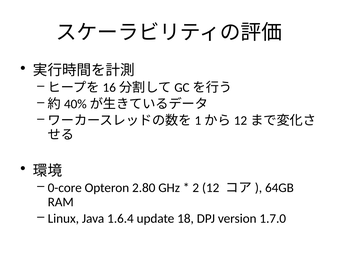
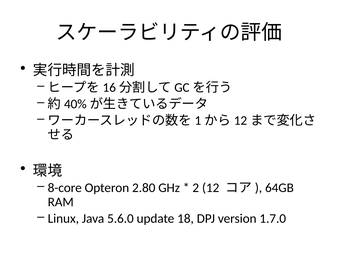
0-core: 0-core -> 8-core
1.6.4: 1.6.4 -> 5.6.0
